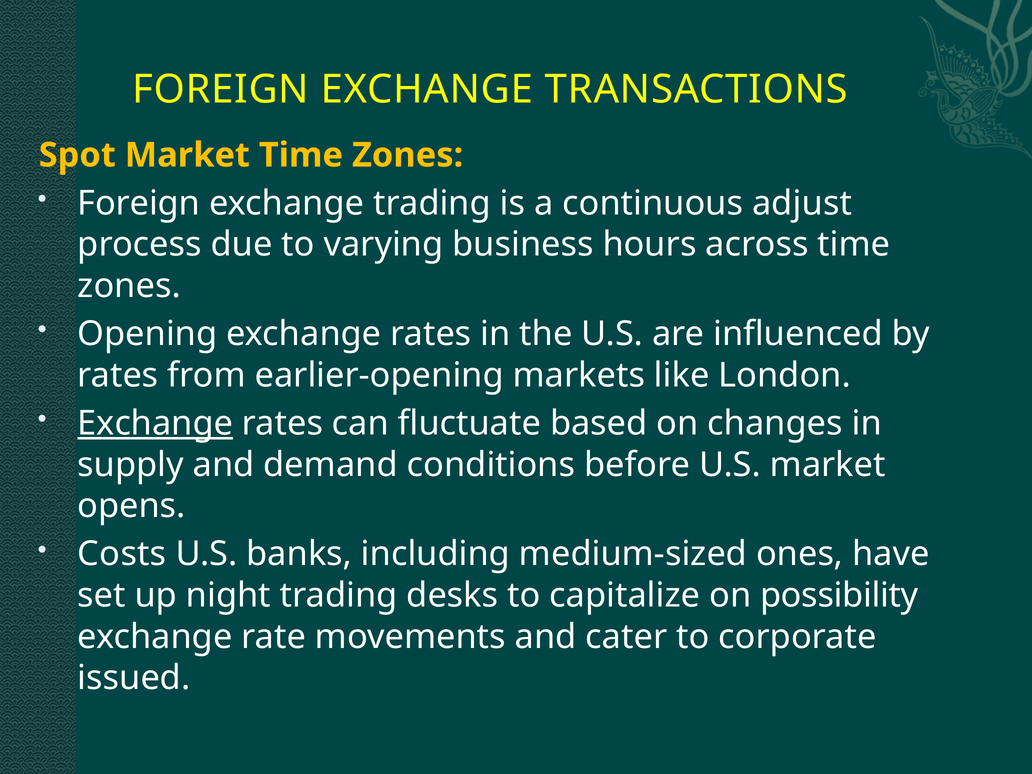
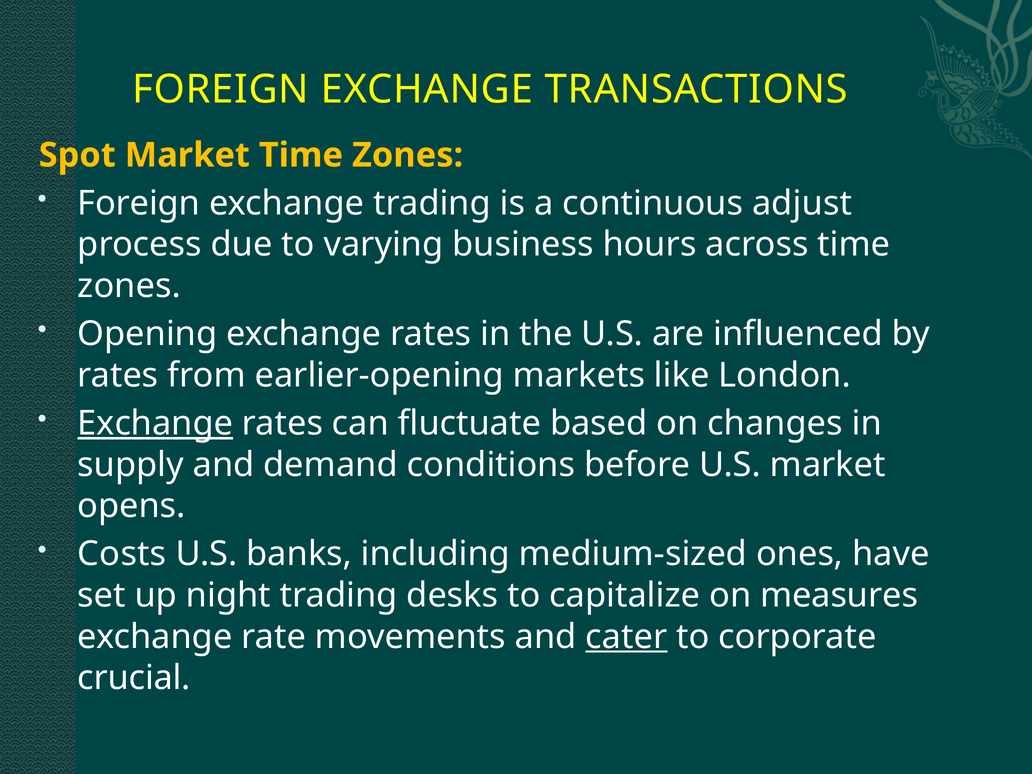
possibility: possibility -> measures
cater underline: none -> present
issued: issued -> crucial
